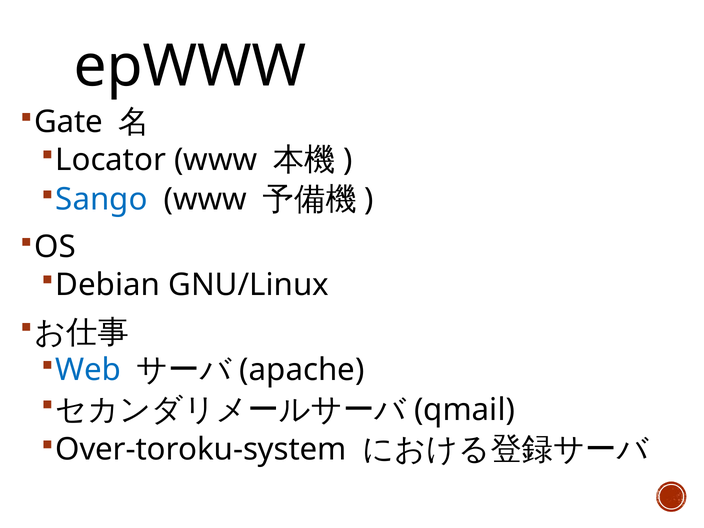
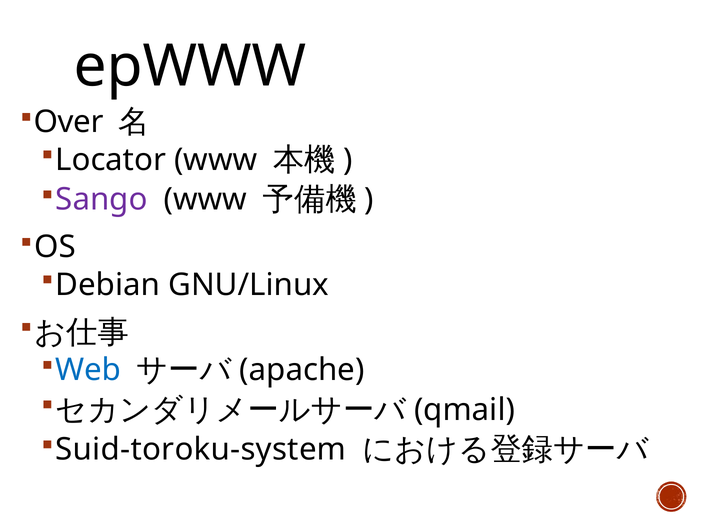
Gate: Gate -> Over
Sango colour: blue -> purple
Over-toroku-system: Over-toroku-system -> Suid-toroku-system
